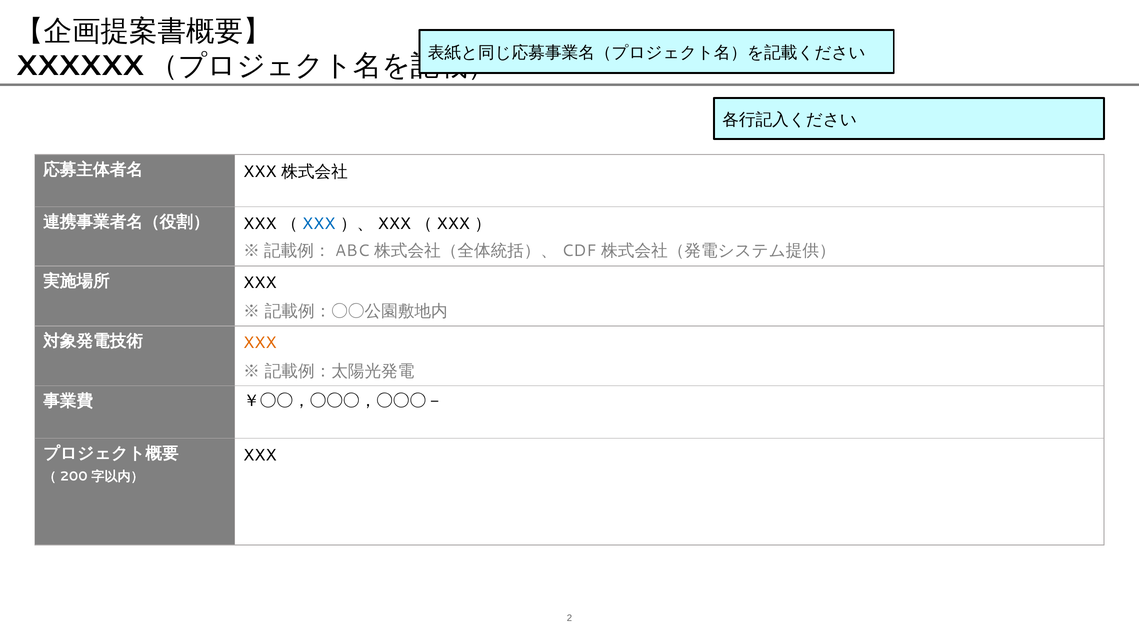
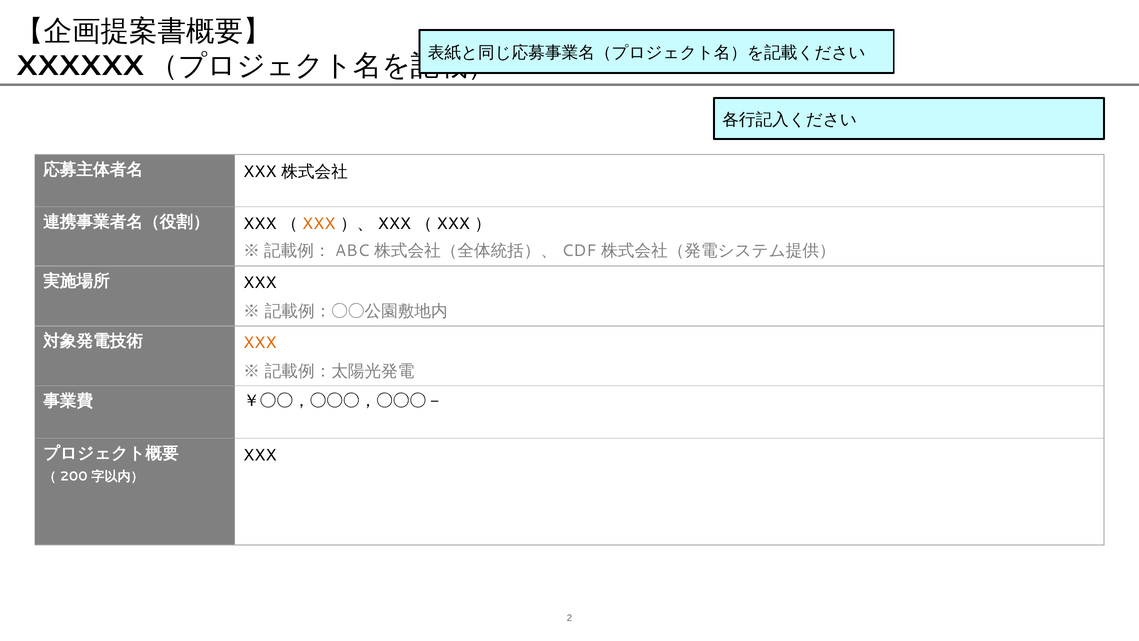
XXX at (319, 224) colour: blue -> orange
